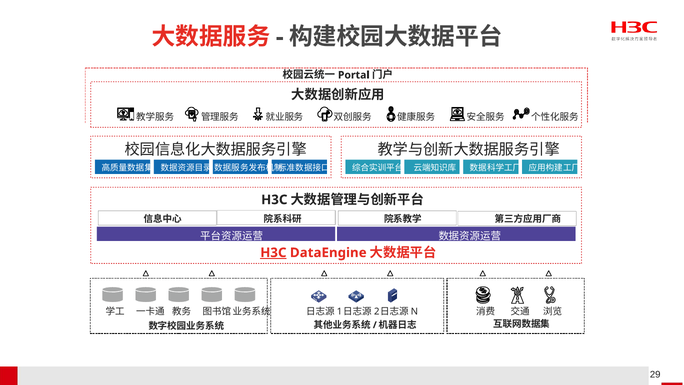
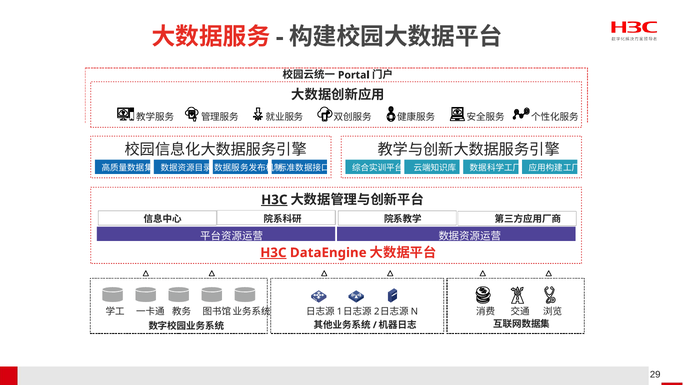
H3C at (274, 200) underline: none -> present
